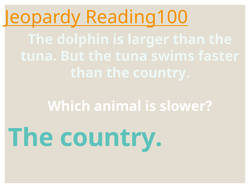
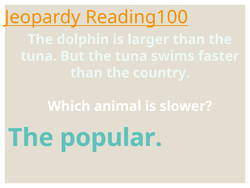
country at (111, 137): country -> popular
